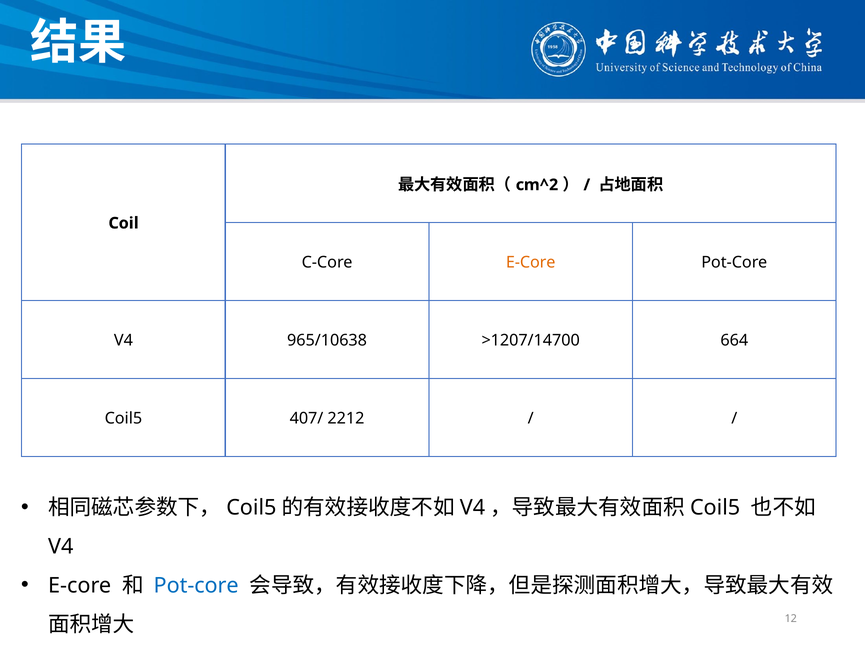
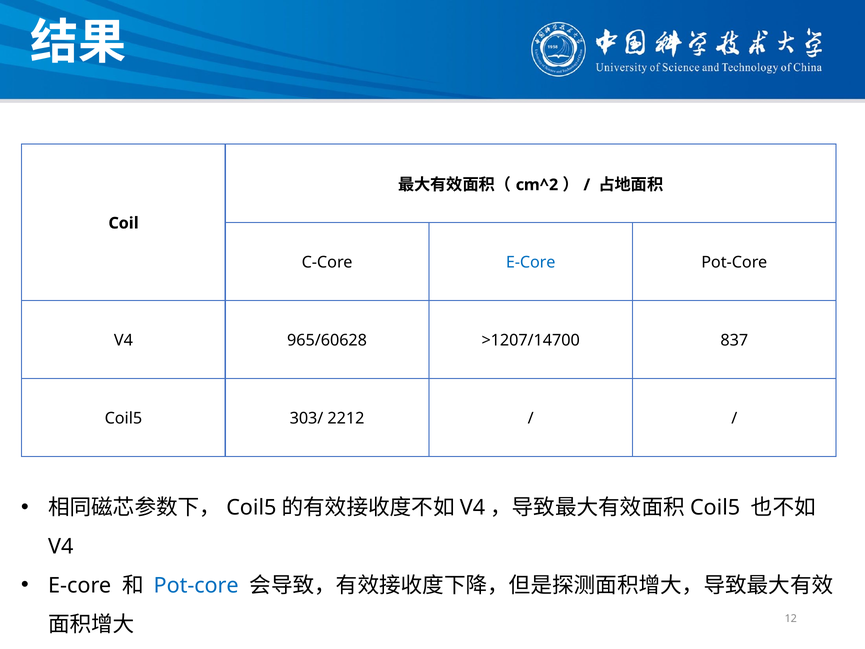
E-Core at (531, 262) colour: orange -> blue
965/10638: 965/10638 -> 965/60628
664: 664 -> 837
407/: 407/ -> 303/
